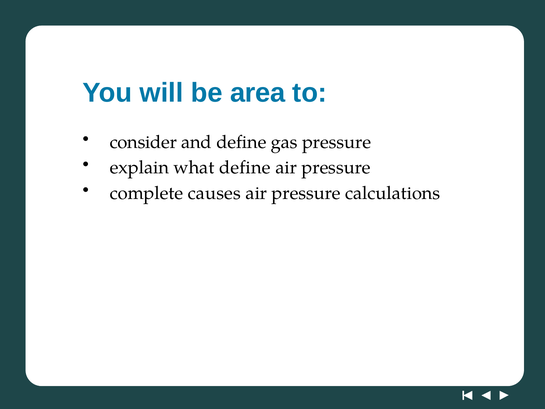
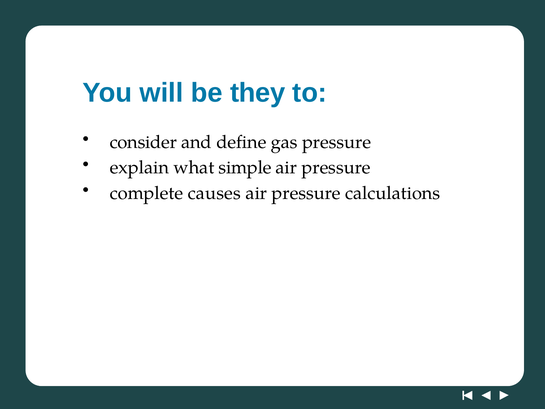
area: area -> they
what define: define -> simple
